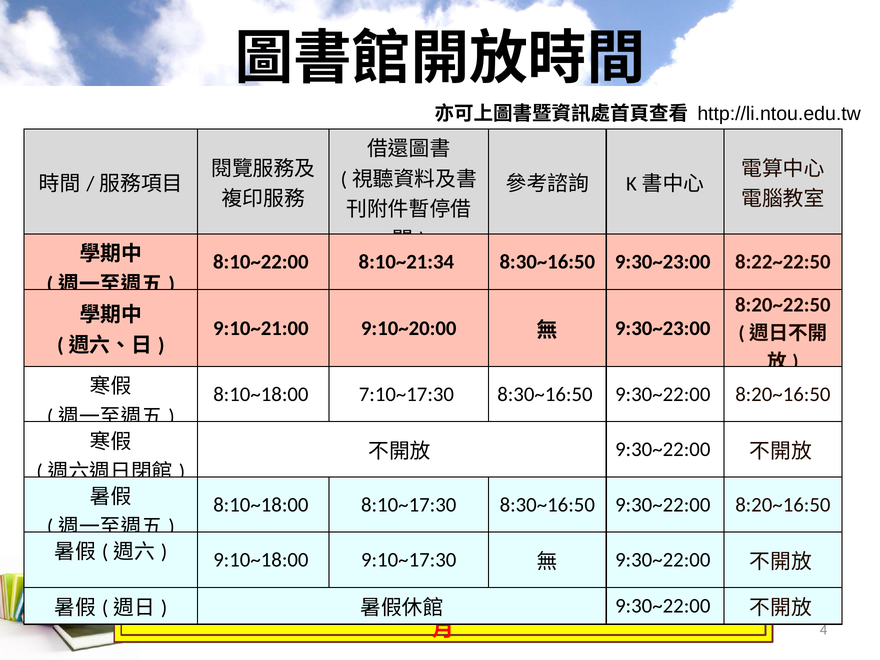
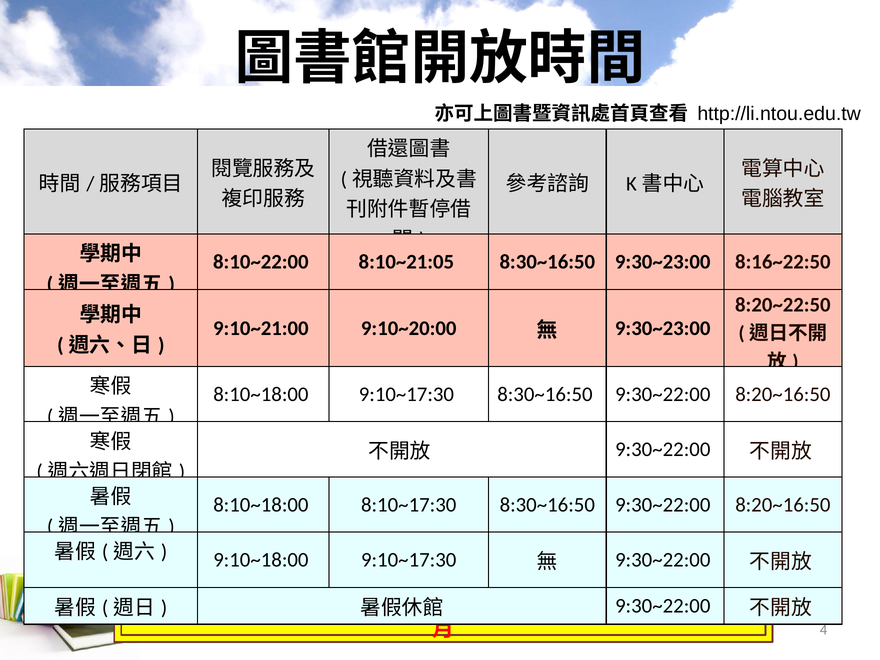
8:10~21:34: 8:10~21:34 -> 8:10~21:05
8:22~22:50: 8:22~22:50 -> 8:16~22:50
8:10~18:00 7:10~17:30: 7:10~17:30 -> 9:10~17:30
